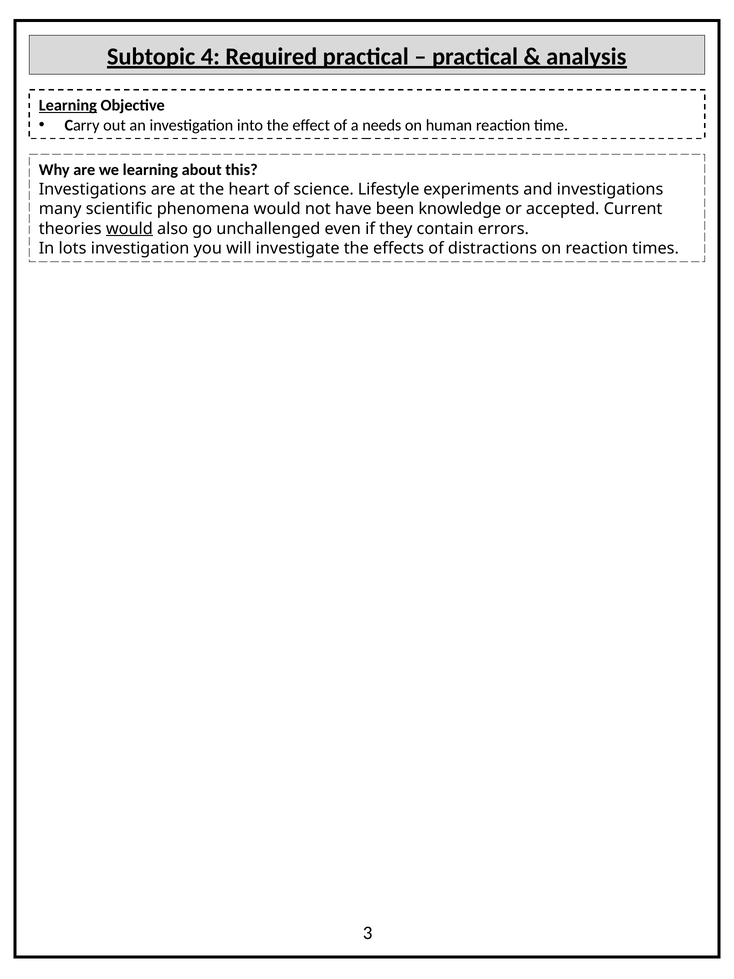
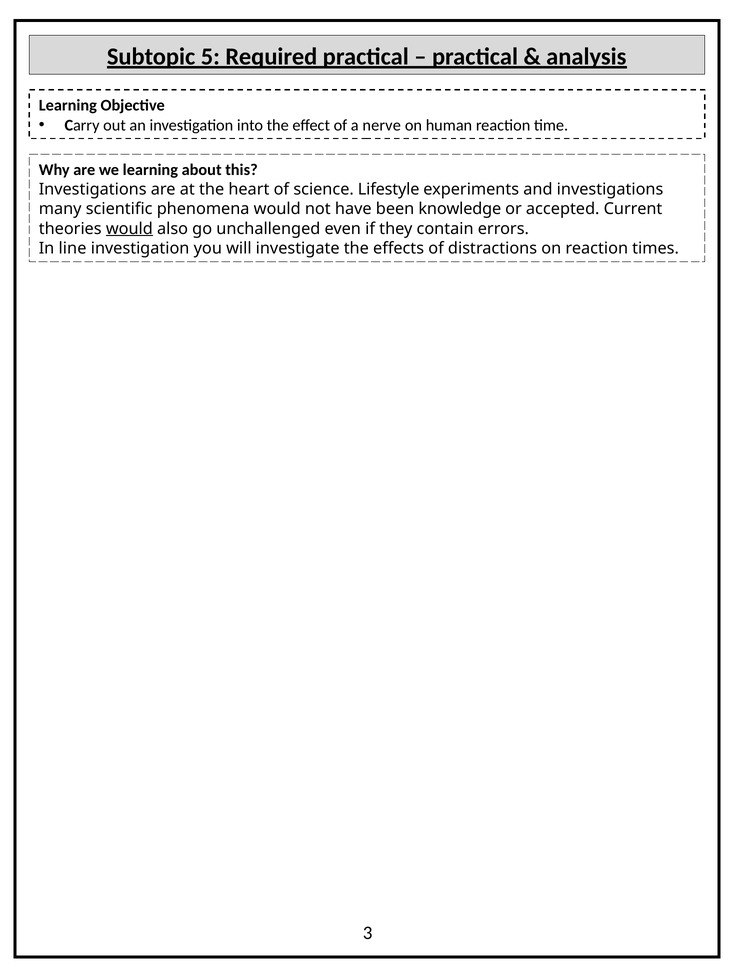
4: 4 -> 5
Learning at (68, 106) underline: present -> none
needs: needs -> nerve
lots: lots -> line
